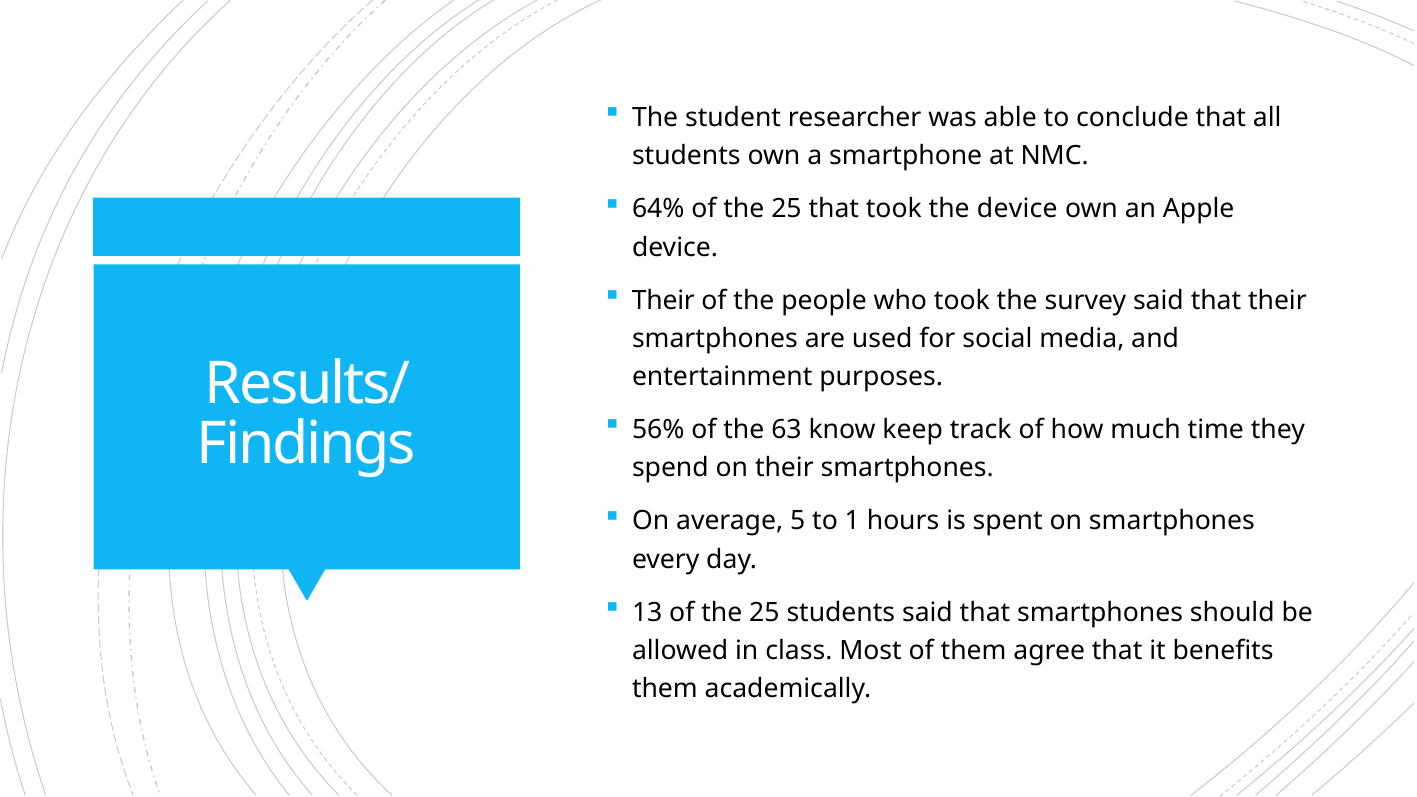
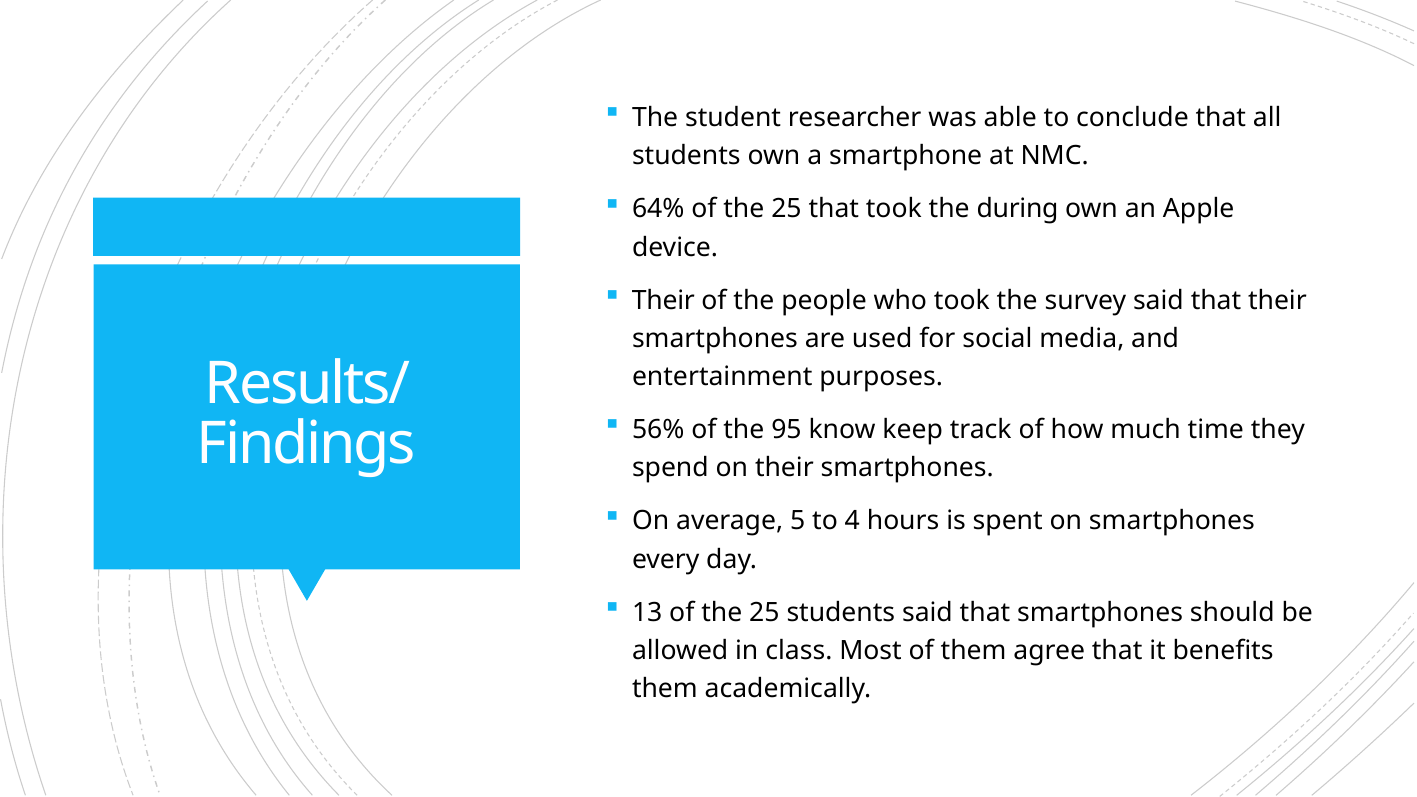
the device: device -> during
63: 63 -> 95
1: 1 -> 4
